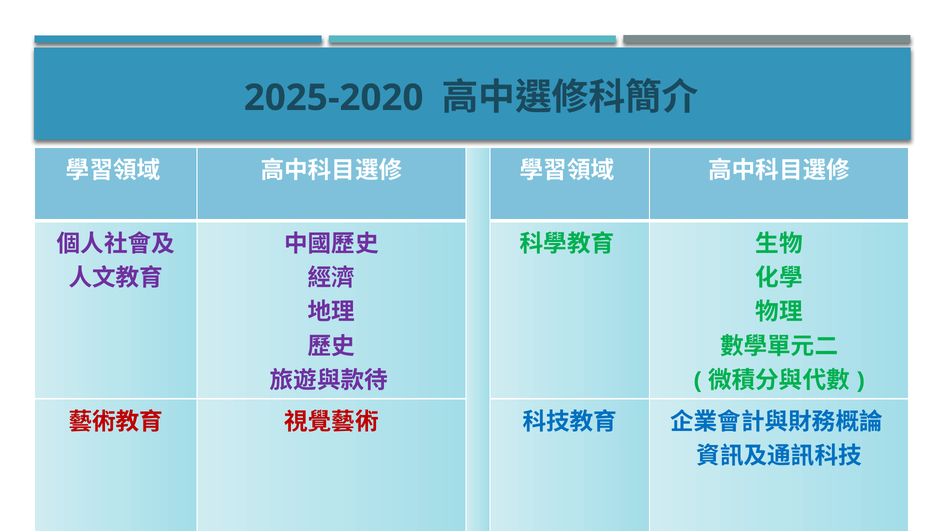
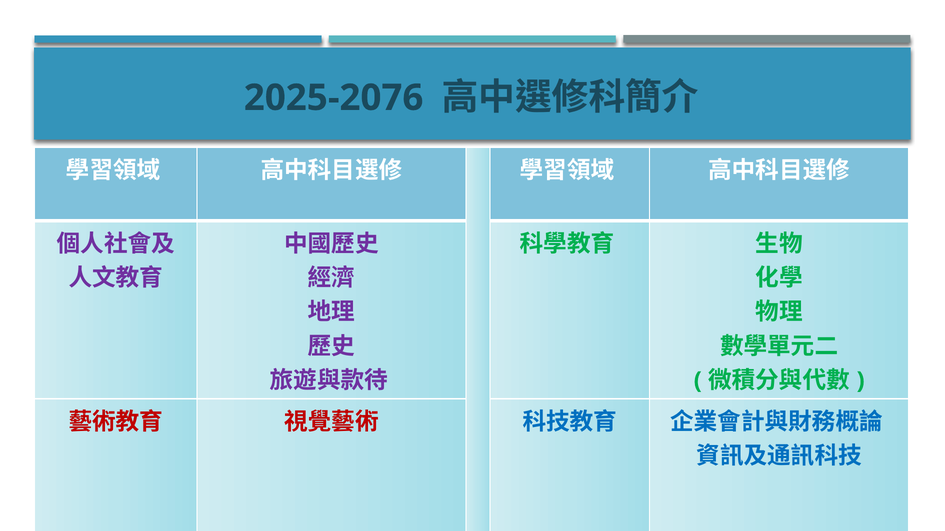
2025-2020: 2025-2020 -> 2025-2076
